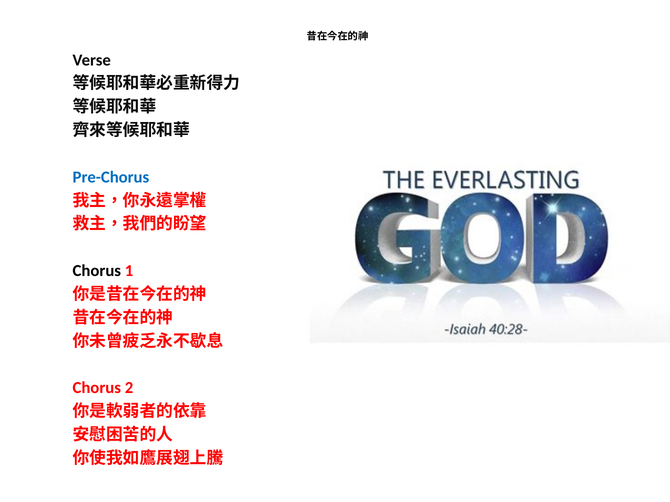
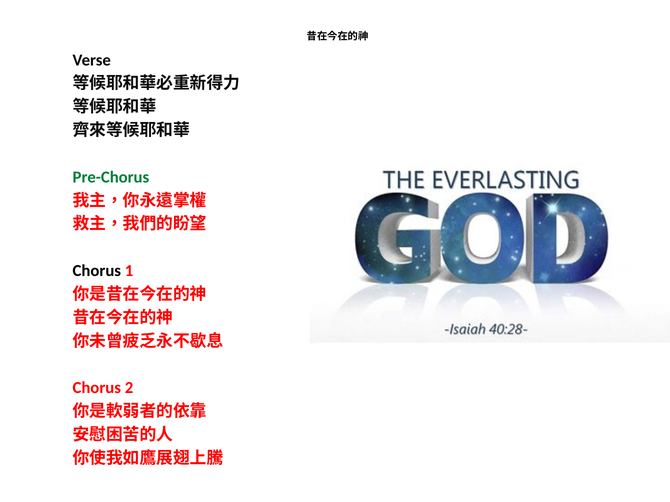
Pre-Chorus colour: blue -> green
